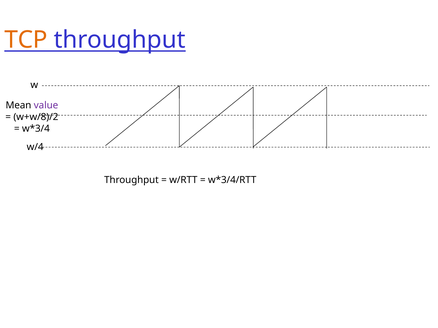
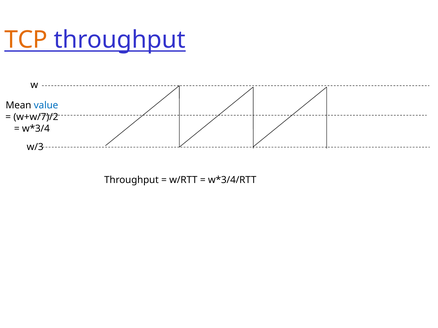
value colour: purple -> blue
w+w/8)/2: w+w/8)/2 -> w+w/7)/2
w/4: w/4 -> w/3
